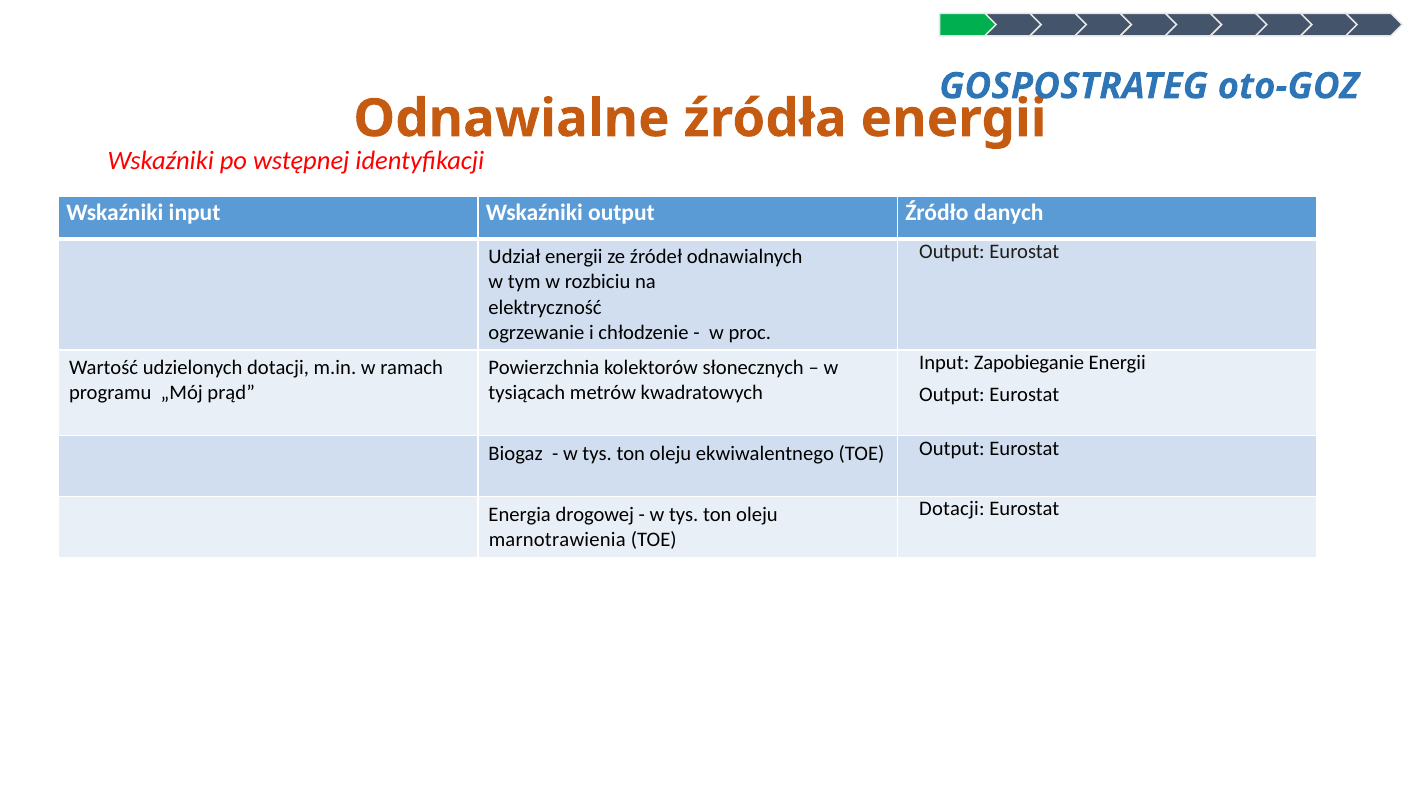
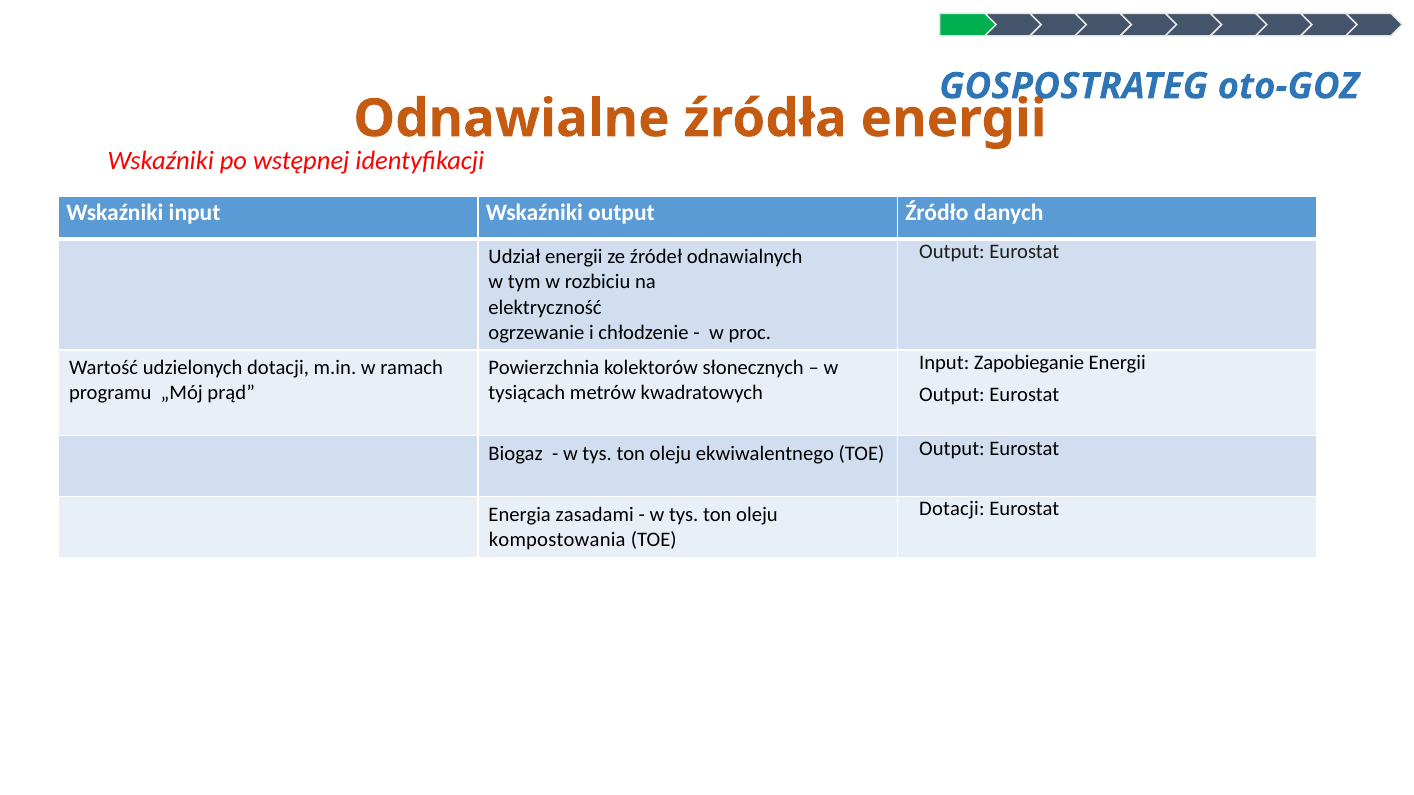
drogowej: drogowej -> zasadami
marnotrawienia: marnotrawienia -> kompostowania
